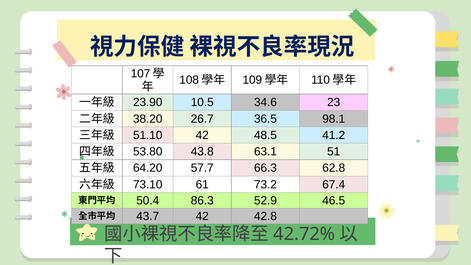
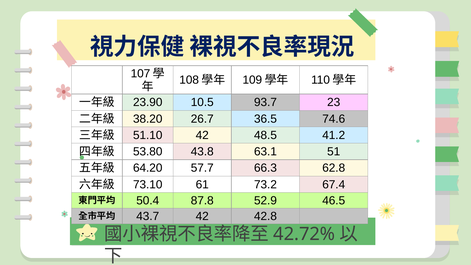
34.6: 34.6 -> 93.7
98.1: 98.1 -> 74.6
86.3: 86.3 -> 87.8
